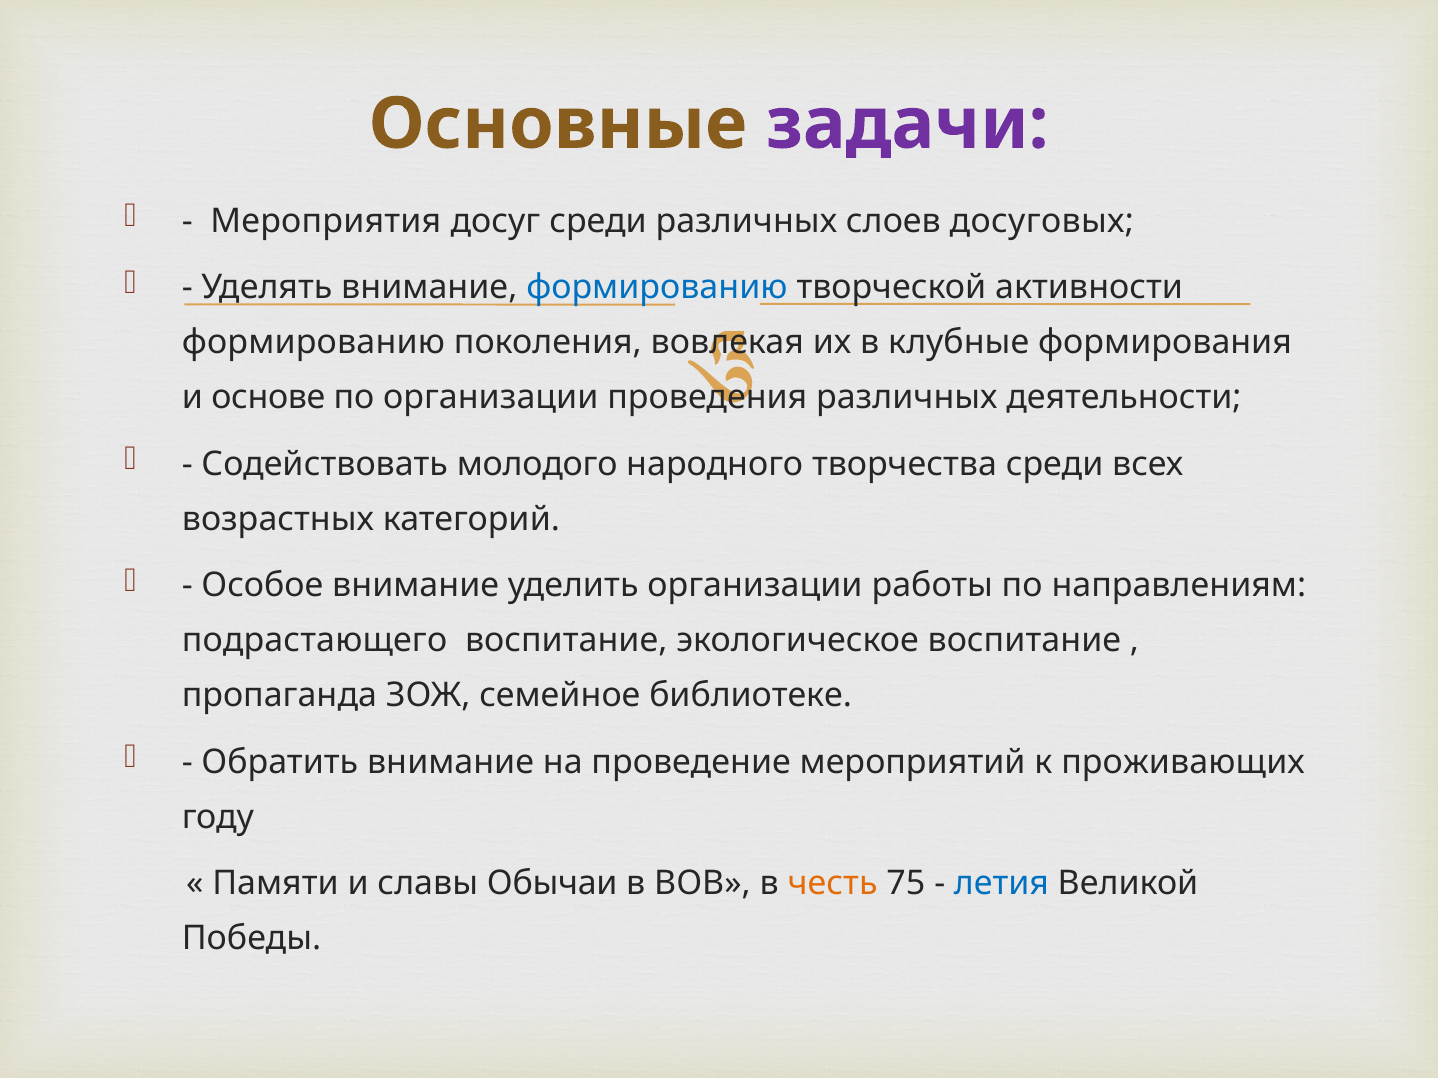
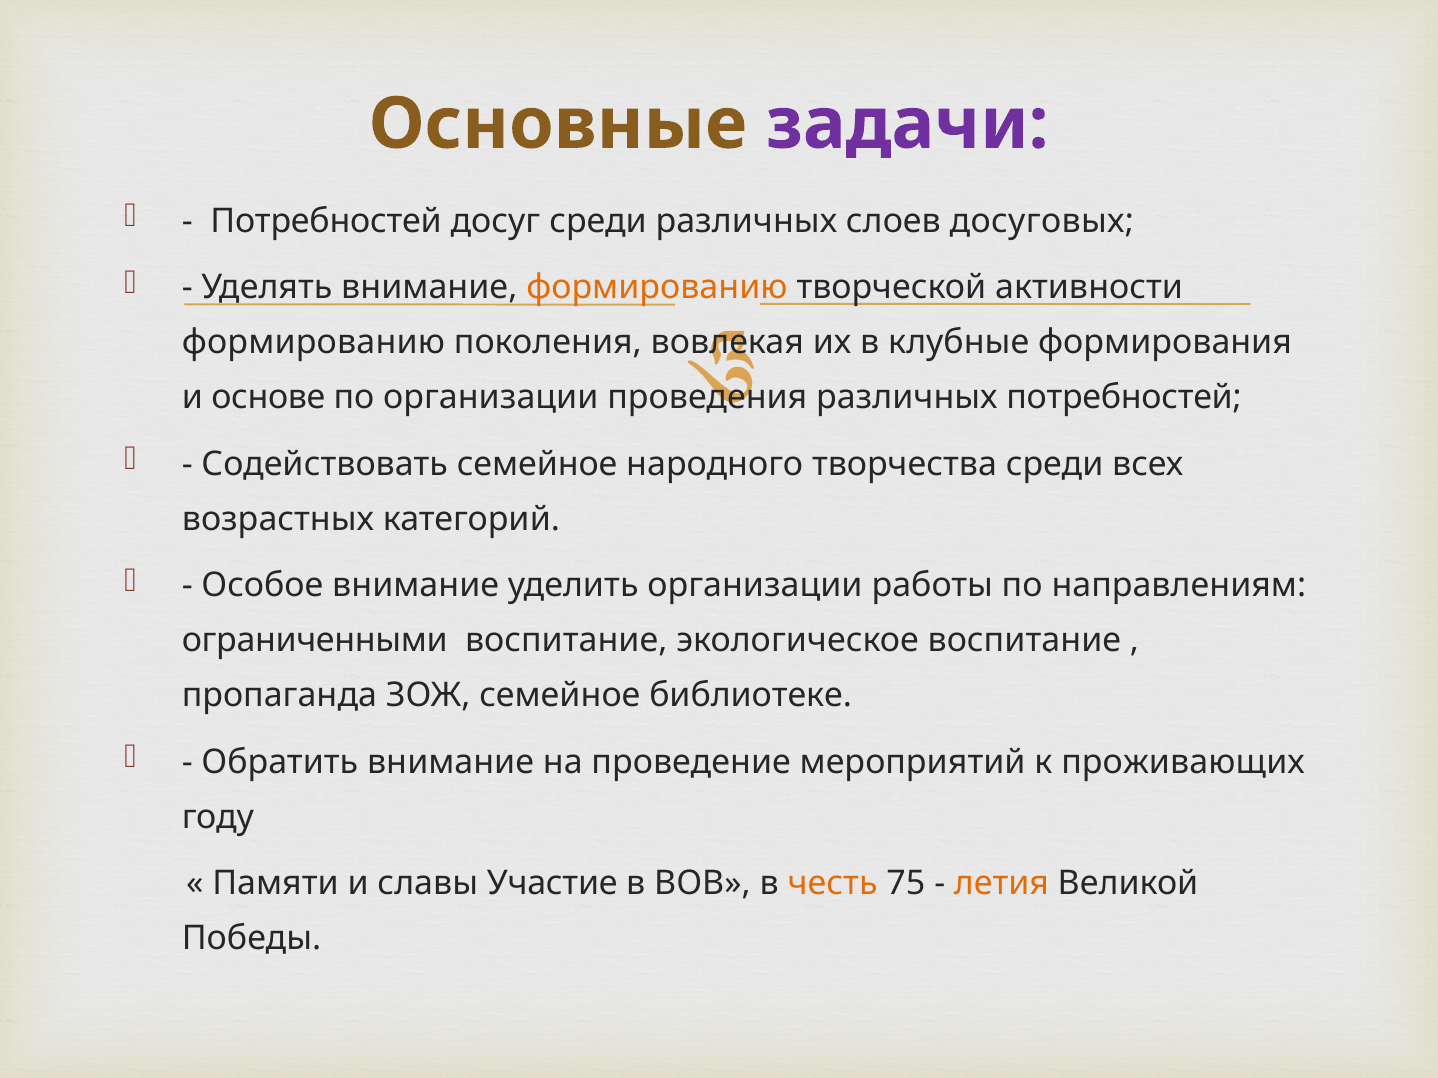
Мероприятия at (326, 221): Мероприятия -> Потребностей
формированию at (657, 288) colour: blue -> orange
различных деятельности: деятельности -> потребностей
Содействовать молодого: молодого -> семейное
подрастающего: подрастающего -> ограниченными
Обычаи: Обычаи -> Участие
летия colour: blue -> orange
